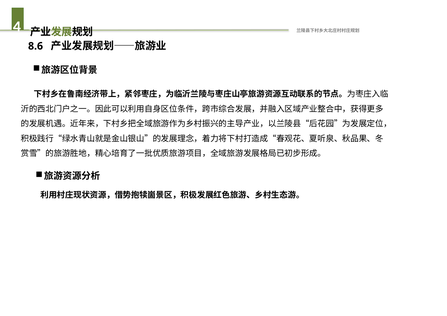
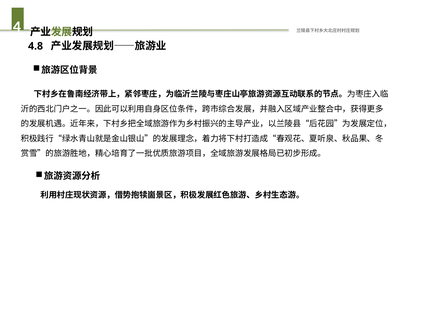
8.6: 8.6 -> 4.8
